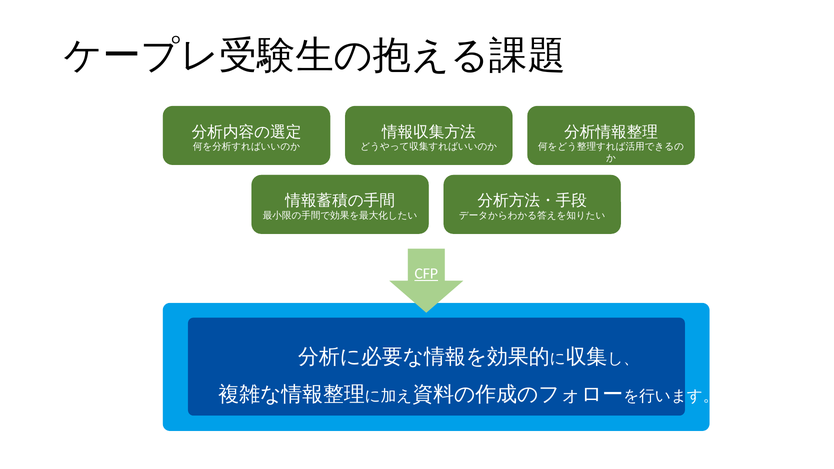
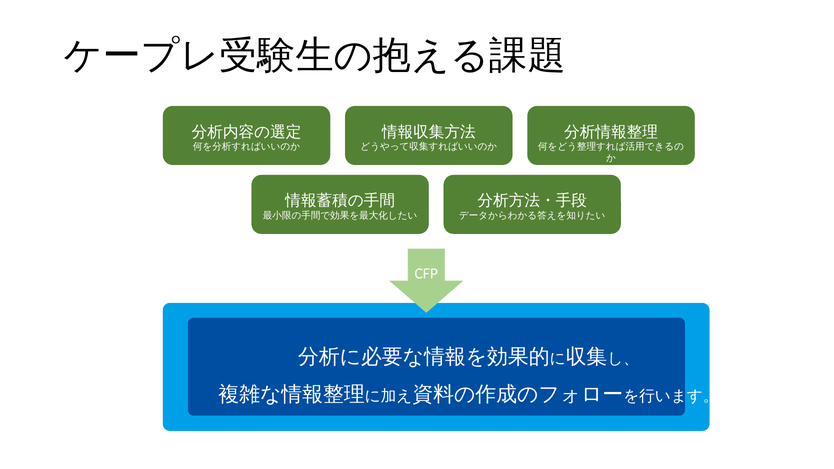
CFP underline: present -> none
